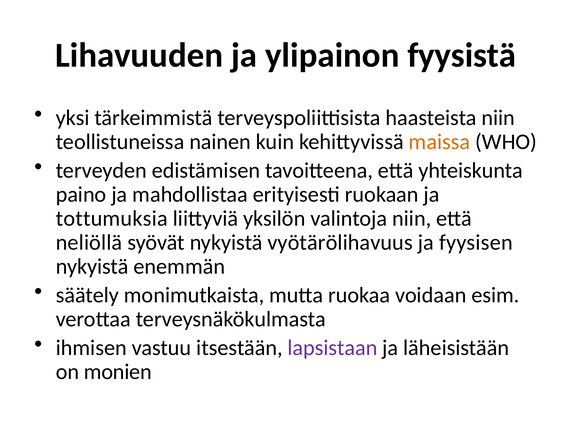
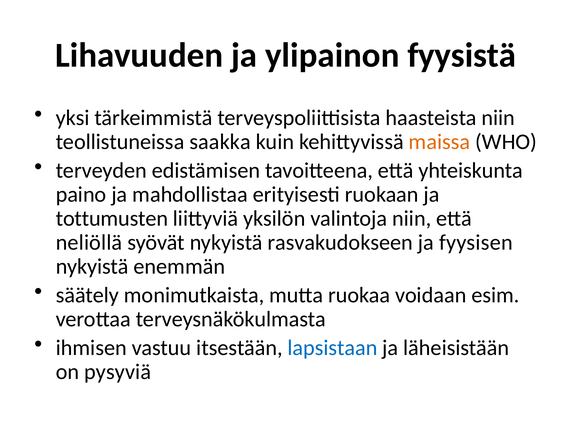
nainen: nainen -> saakka
tottumuksia: tottumuksia -> tottumusten
vyötärölihavuus: vyötärölihavuus -> rasvakudokseen
lapsistaan colour: purple -> blue
monien: monien -> pysyviä
